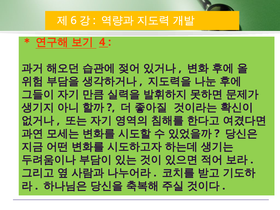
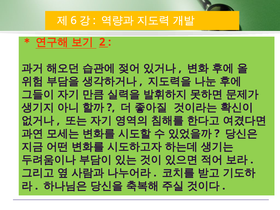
4: 4 -> 2
